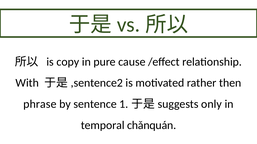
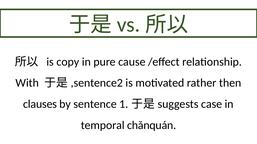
phrase: phrase -> clauses
only: only -> case
